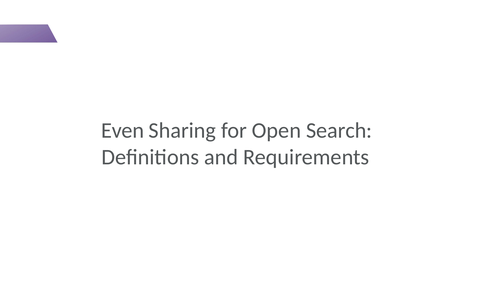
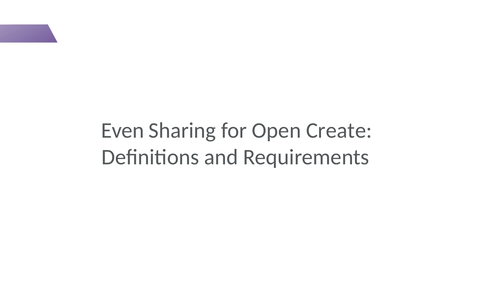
Search: Search -> Create
